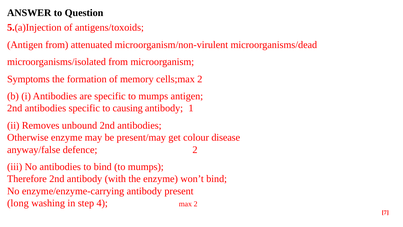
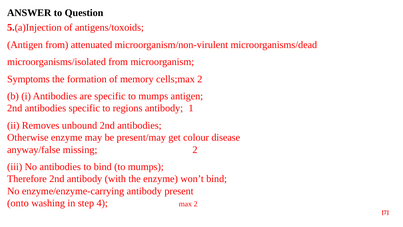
causing: causing -> regions
defence: defence -> missing
long: long -> onto
